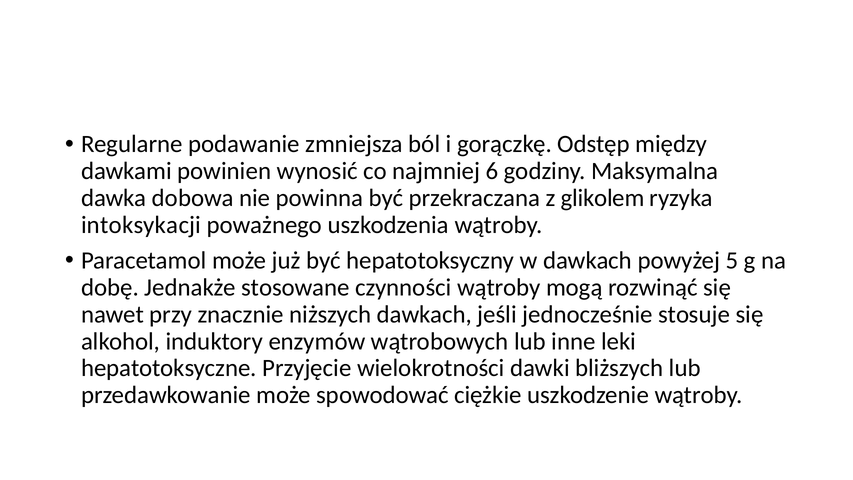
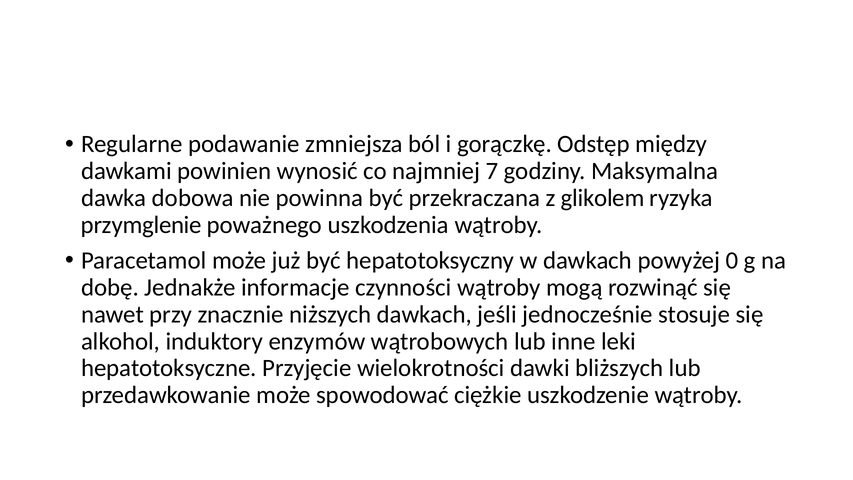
6: 6 -> 7
intoksykacji: intoksykacji -> przymglenie
5: 5 -> 0
stosowane: stosowane -> informacje
